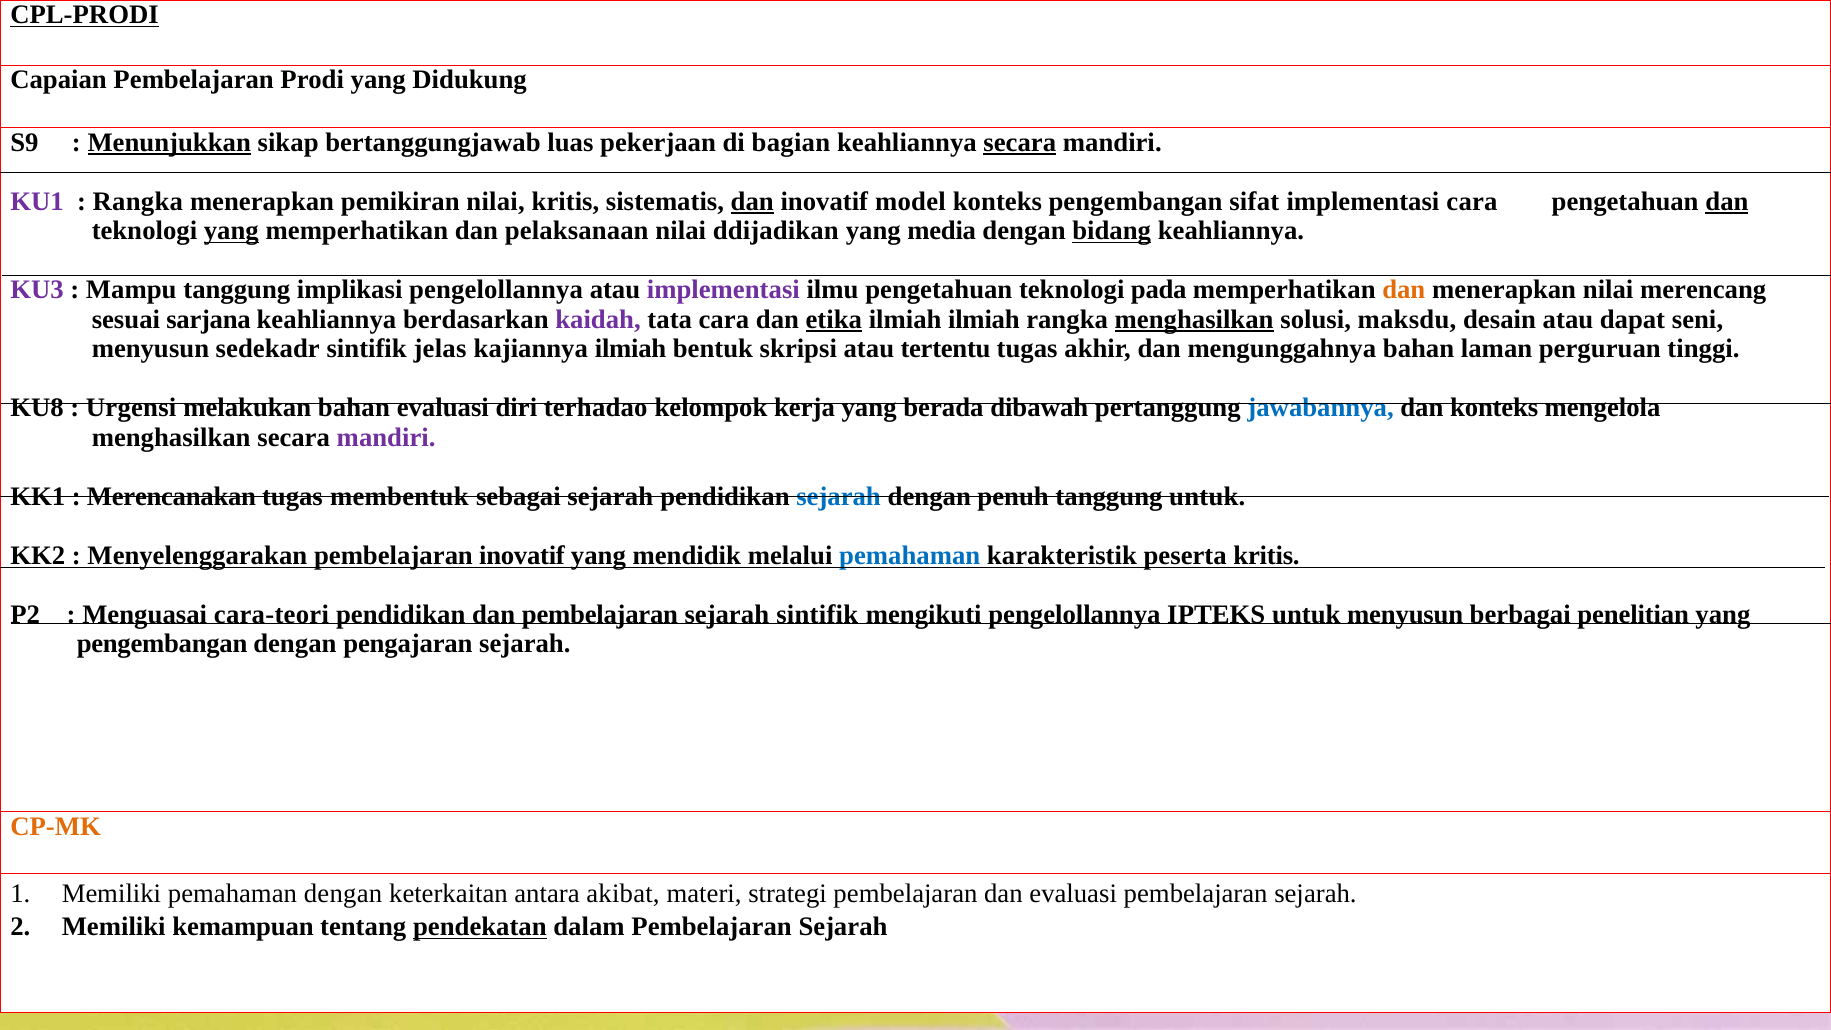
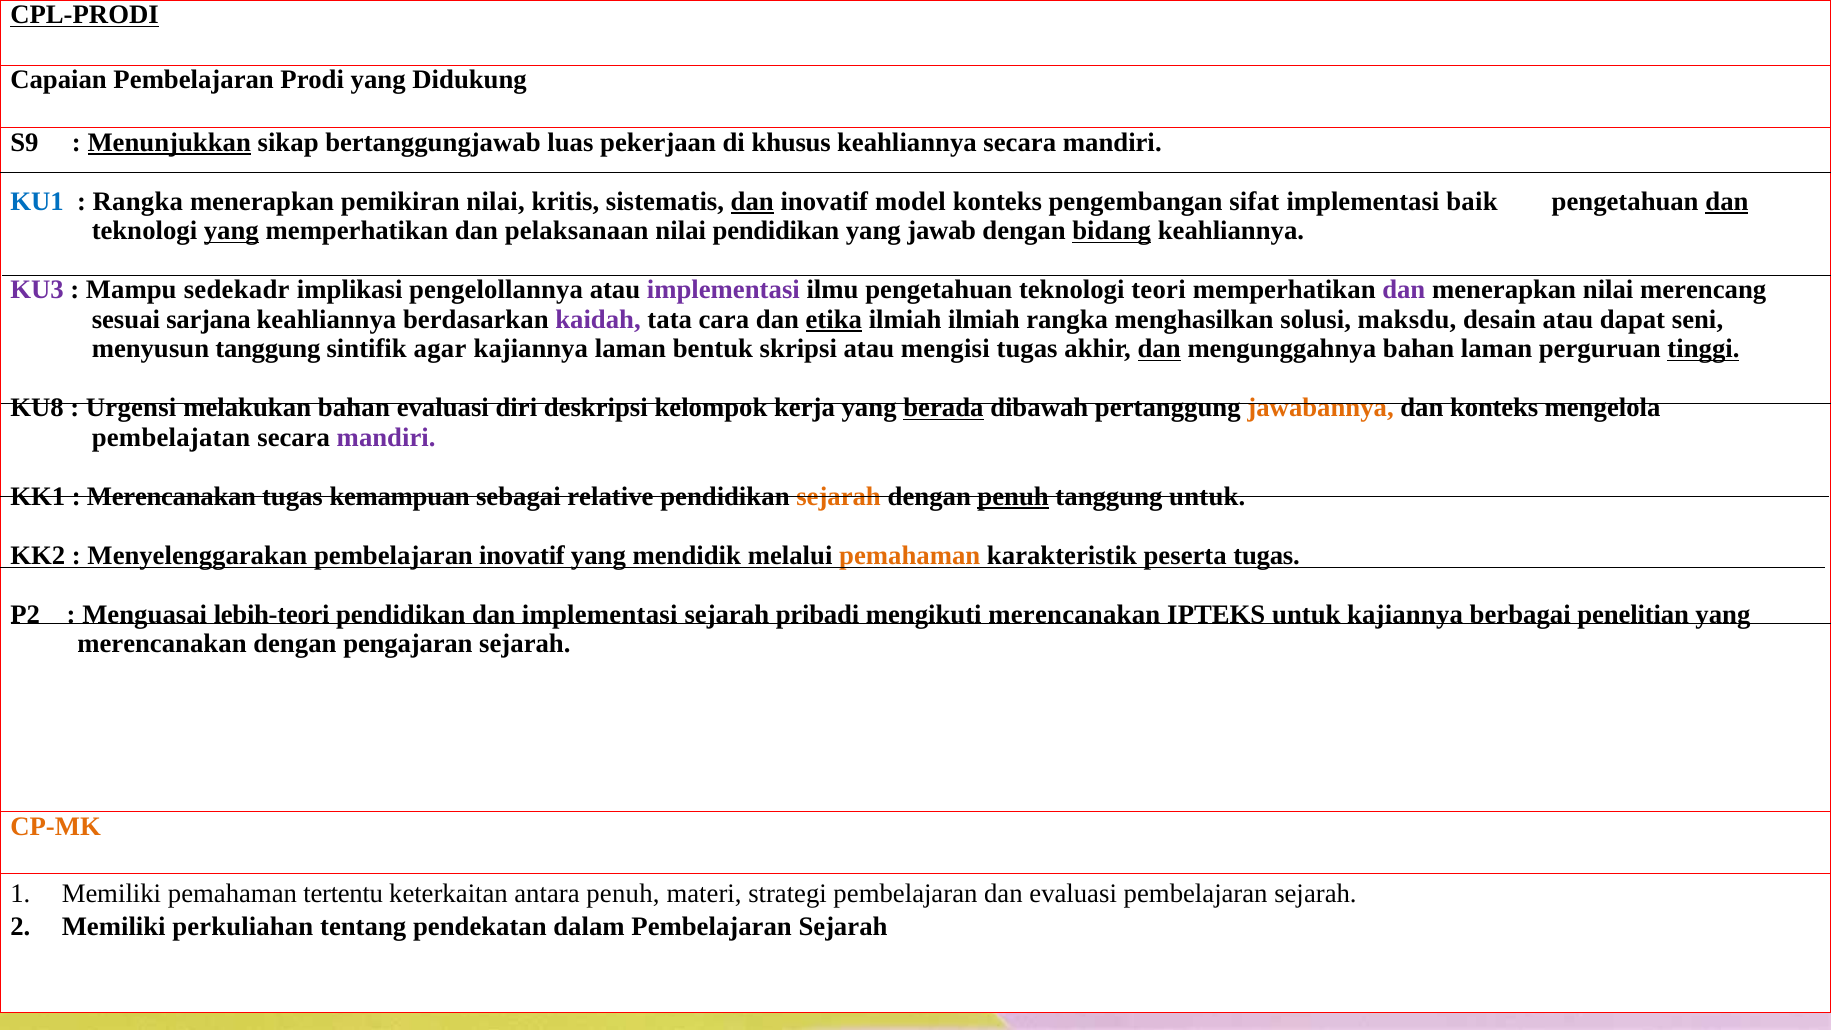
bagian: bagian -> khusus
secara at (1020, 142) underline: present -> none
KU1 colour: purple -> blue
implementasi cara: cara -> baik
nilai ddijadikan: ddijadikan -> pendidikan
media: media -> jawab
Mampu tanggung: tanggung -> sedekadr
pada: pada -> teori
dan at (1404, 290) colour: orange -> purple
menghasilkan at (1194, 319) underline: present -> none
menyusun sedekadr: sedekadr -> tanggung
jelas: jelas -> agar
kajiannya ilmiah: ilmiah -> laman
tertentu: tertentu -> mengisi
dan at (1159, 349) underline: none -> present
tinggi underline: none -> present
terhadao: terhadao -> deskripsi
berada underline: none -> present
jawabannya colour: blue -> orange
menghasilkan at (171, 437): menghasilkan -> pembelajatan
membentuk: membentuk -> kemampuan
sebagai sejarah: sejarah -> relative
sejarah at (839, 497) colour: blue -> orange
penuh at (1013, 497) underline: none -> present
pemahaman at (910, 556) colour: blue -> orange
peserta kritis: kritis -> tugas
cara-teori: cara-teori -> lebih-teori
dan pembelajaran: pembelajaran -> implementasi
sejarah sintifik: sintifik -> pribadi
mengikuti pengelollannya: pengelollannya -> merencanakan
untuk menyusun: menyusun -> kajiannya
pengembangan at (162, 644): pengembangan -> merencanakan
pemahaman dengan: dengan -> tertentu
antara akibat: akibat -> penuh
Memiliki kemampuan: kemampuan -> perkuliahan
pendekatan underline: present -> none
